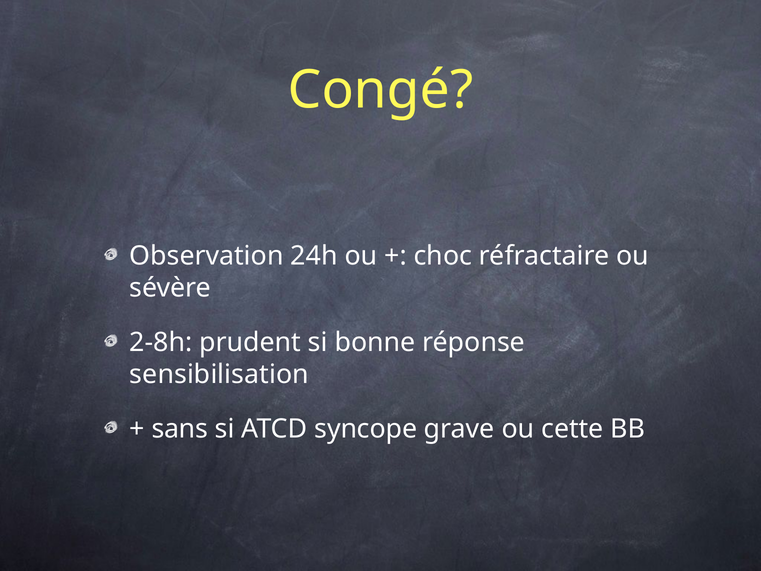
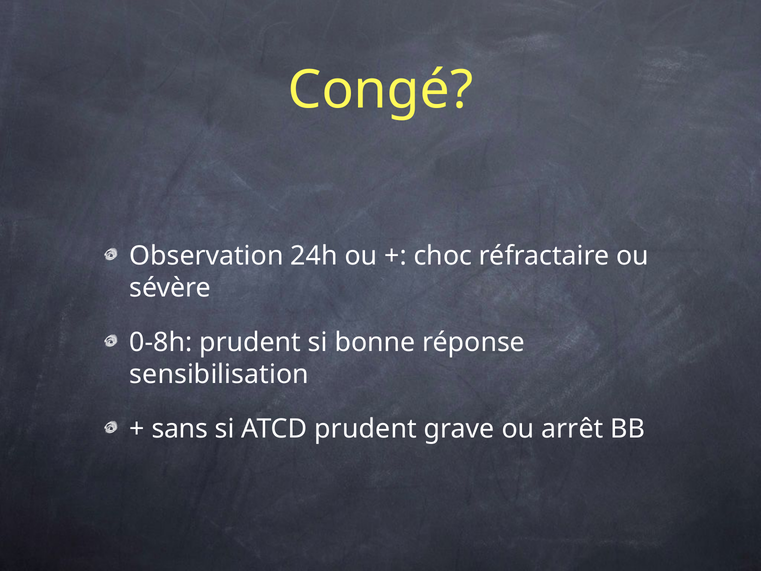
2-8h: 2-8h -> 0-8h
ATCD syncope: syncope -> prudent
cette: cette -> arrêt
